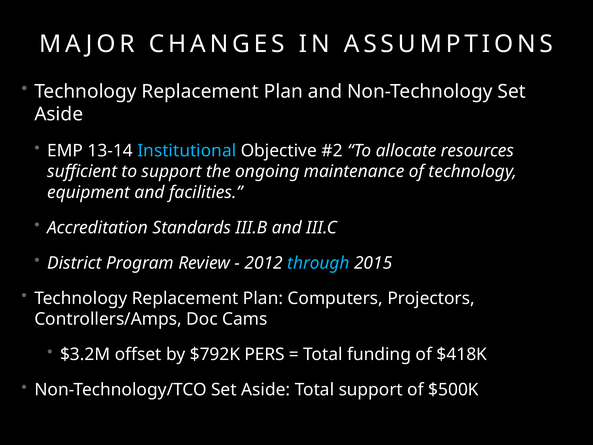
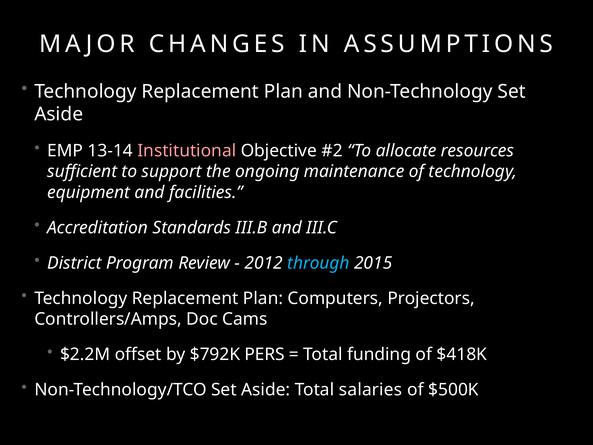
Institutional colour: light blue -> pink
$3.2M: $3.2M -> $2.2M
Total support: support -> salaries
